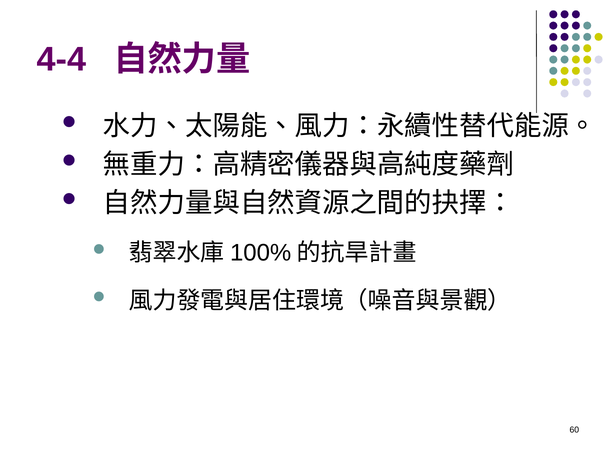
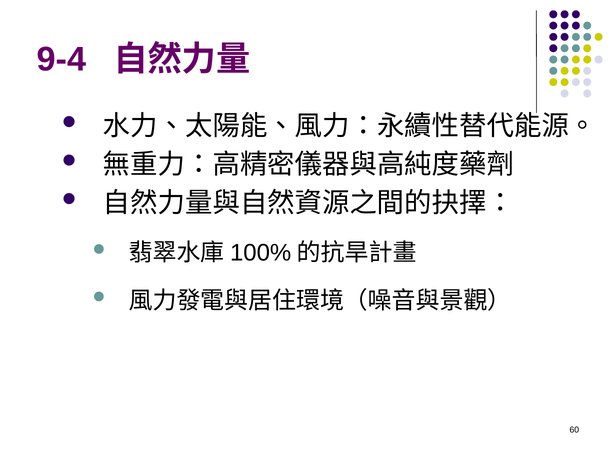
4-4: 4-4 -> 9-4
